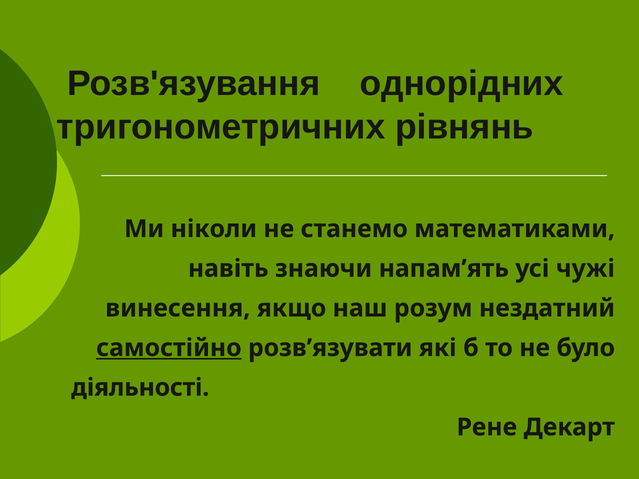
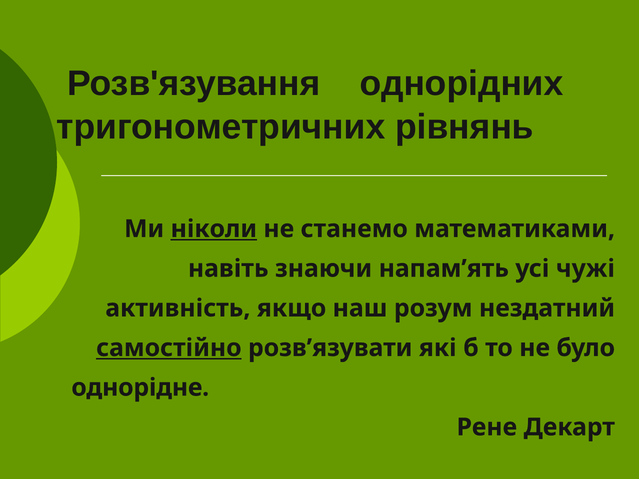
ніколи underline: none -> present
винесення: винесення -> активність
діяльності: діяльності -> однорідне
